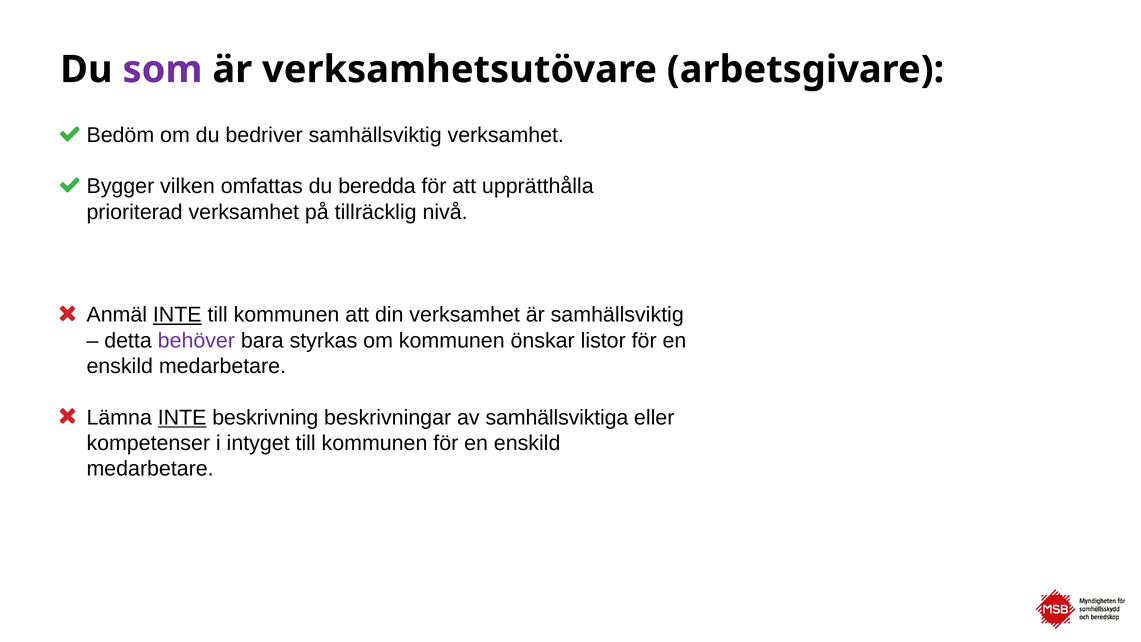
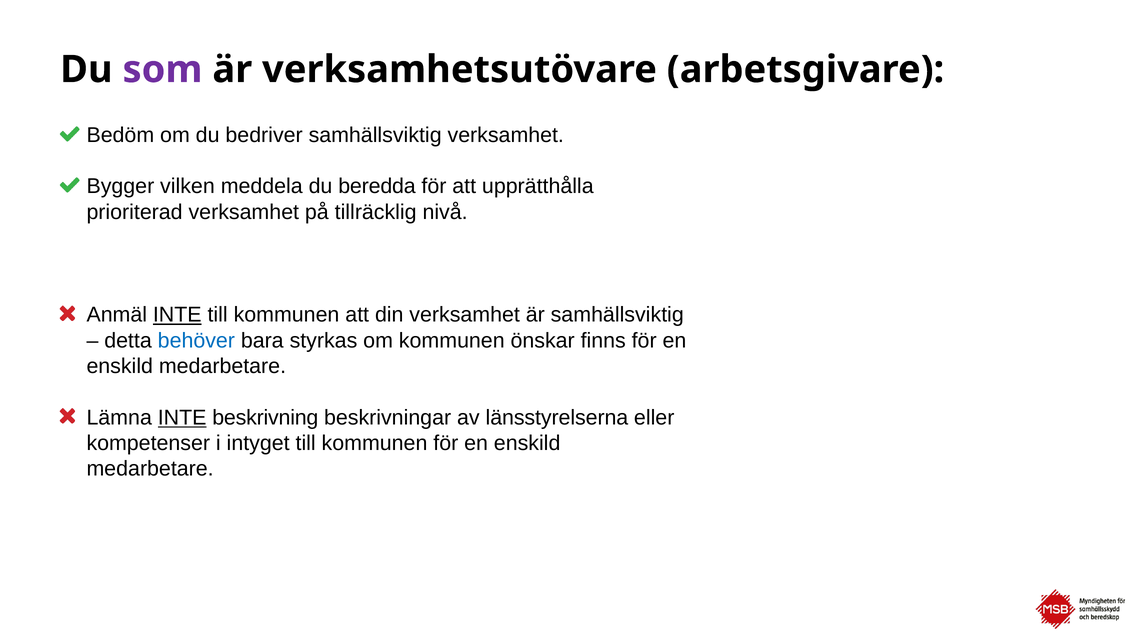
omfattas: omfattas -> meddela
behöver colour: purple -> blue
listor: listor -> finns
samhällsviktiga: samhällsviktiga -> länsstyrelserna
